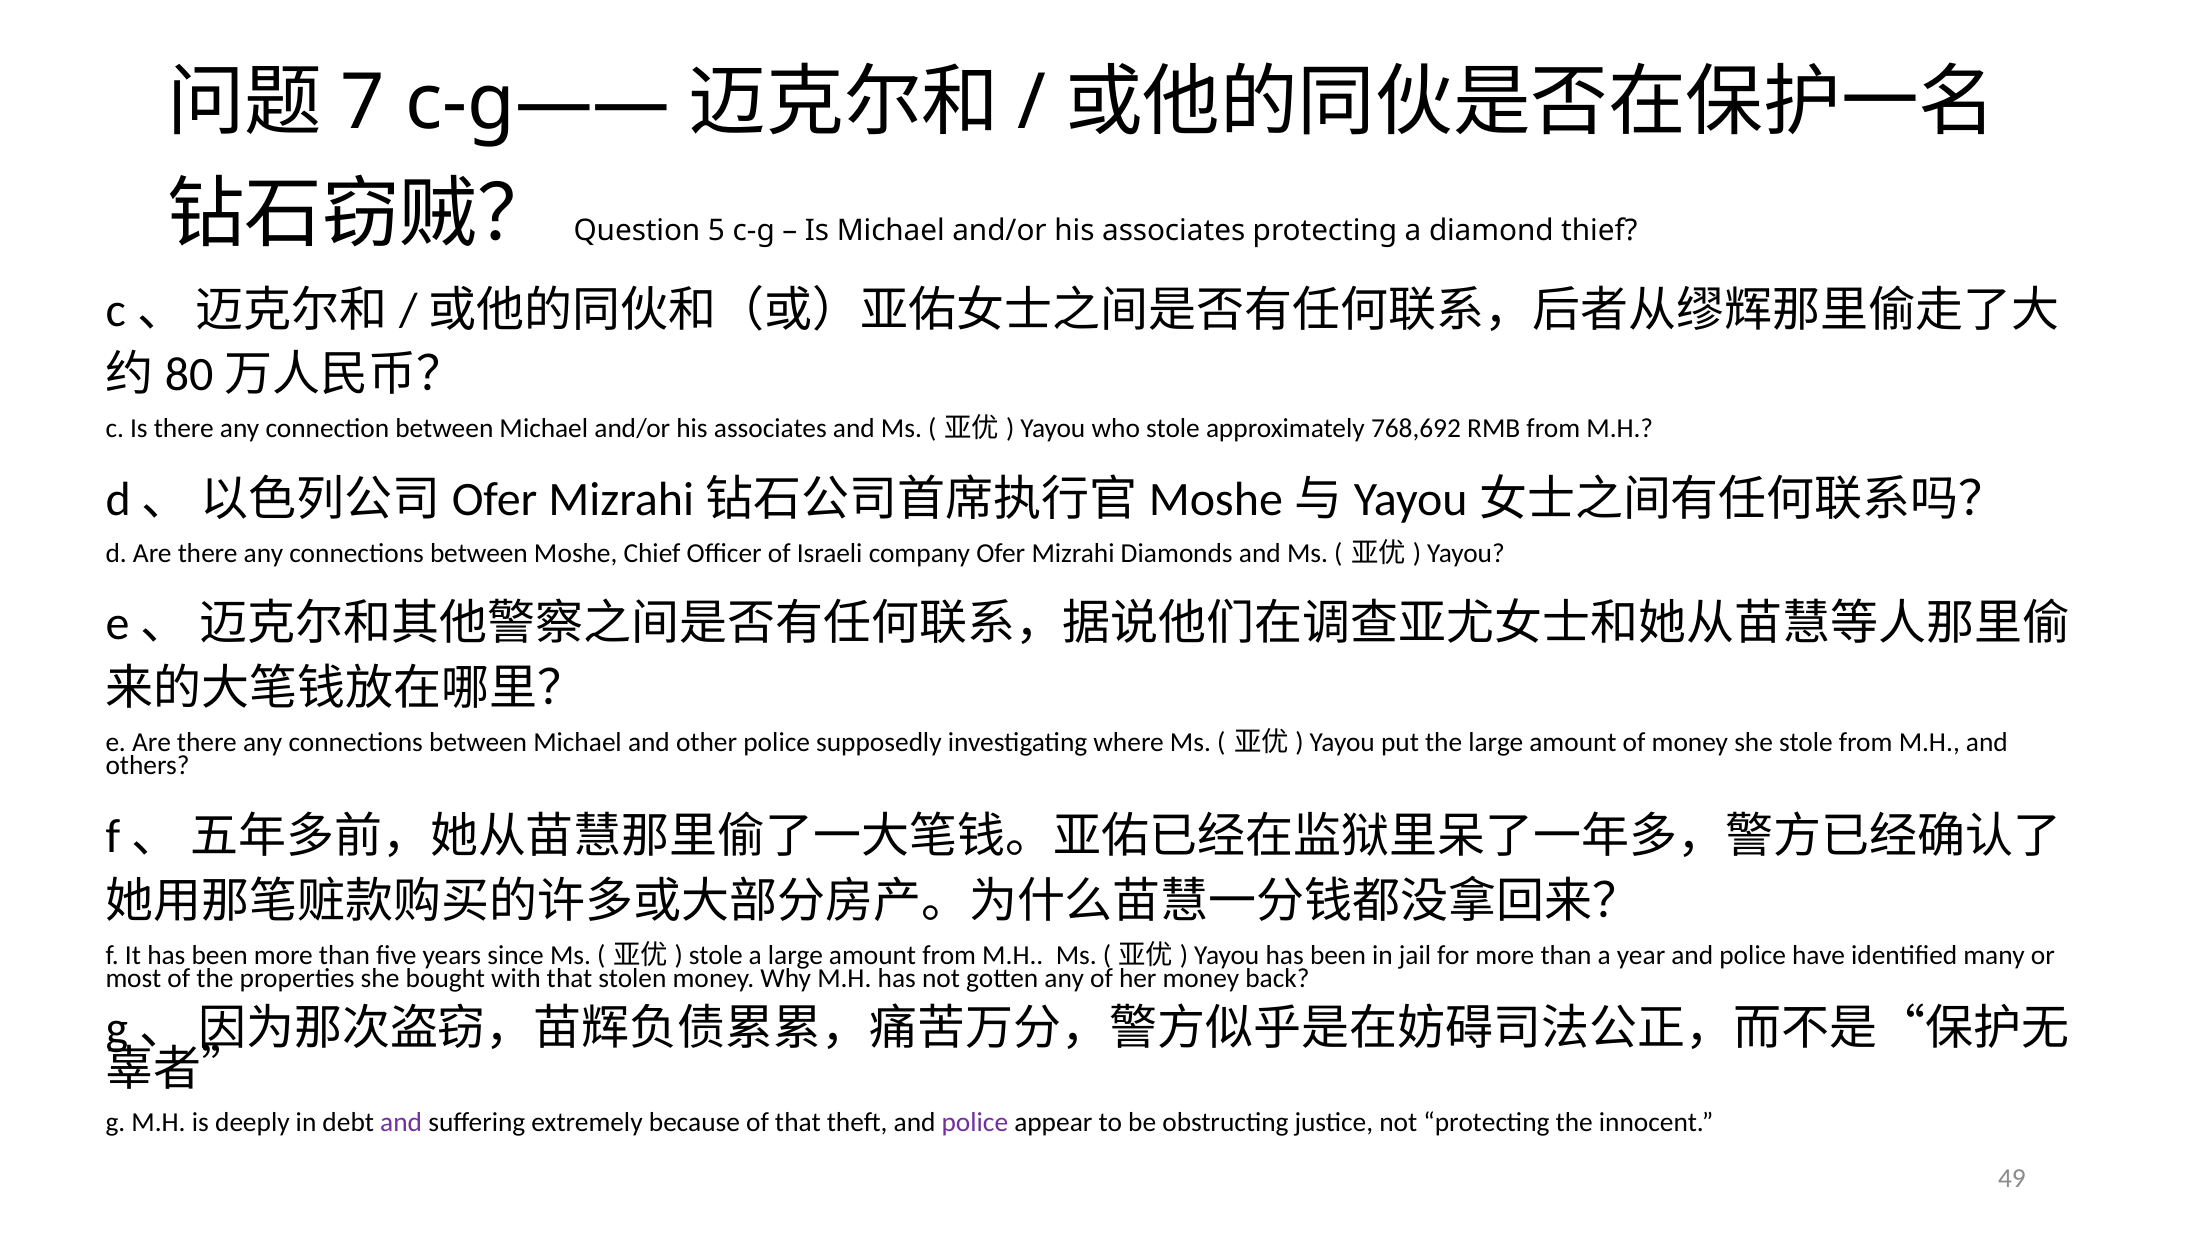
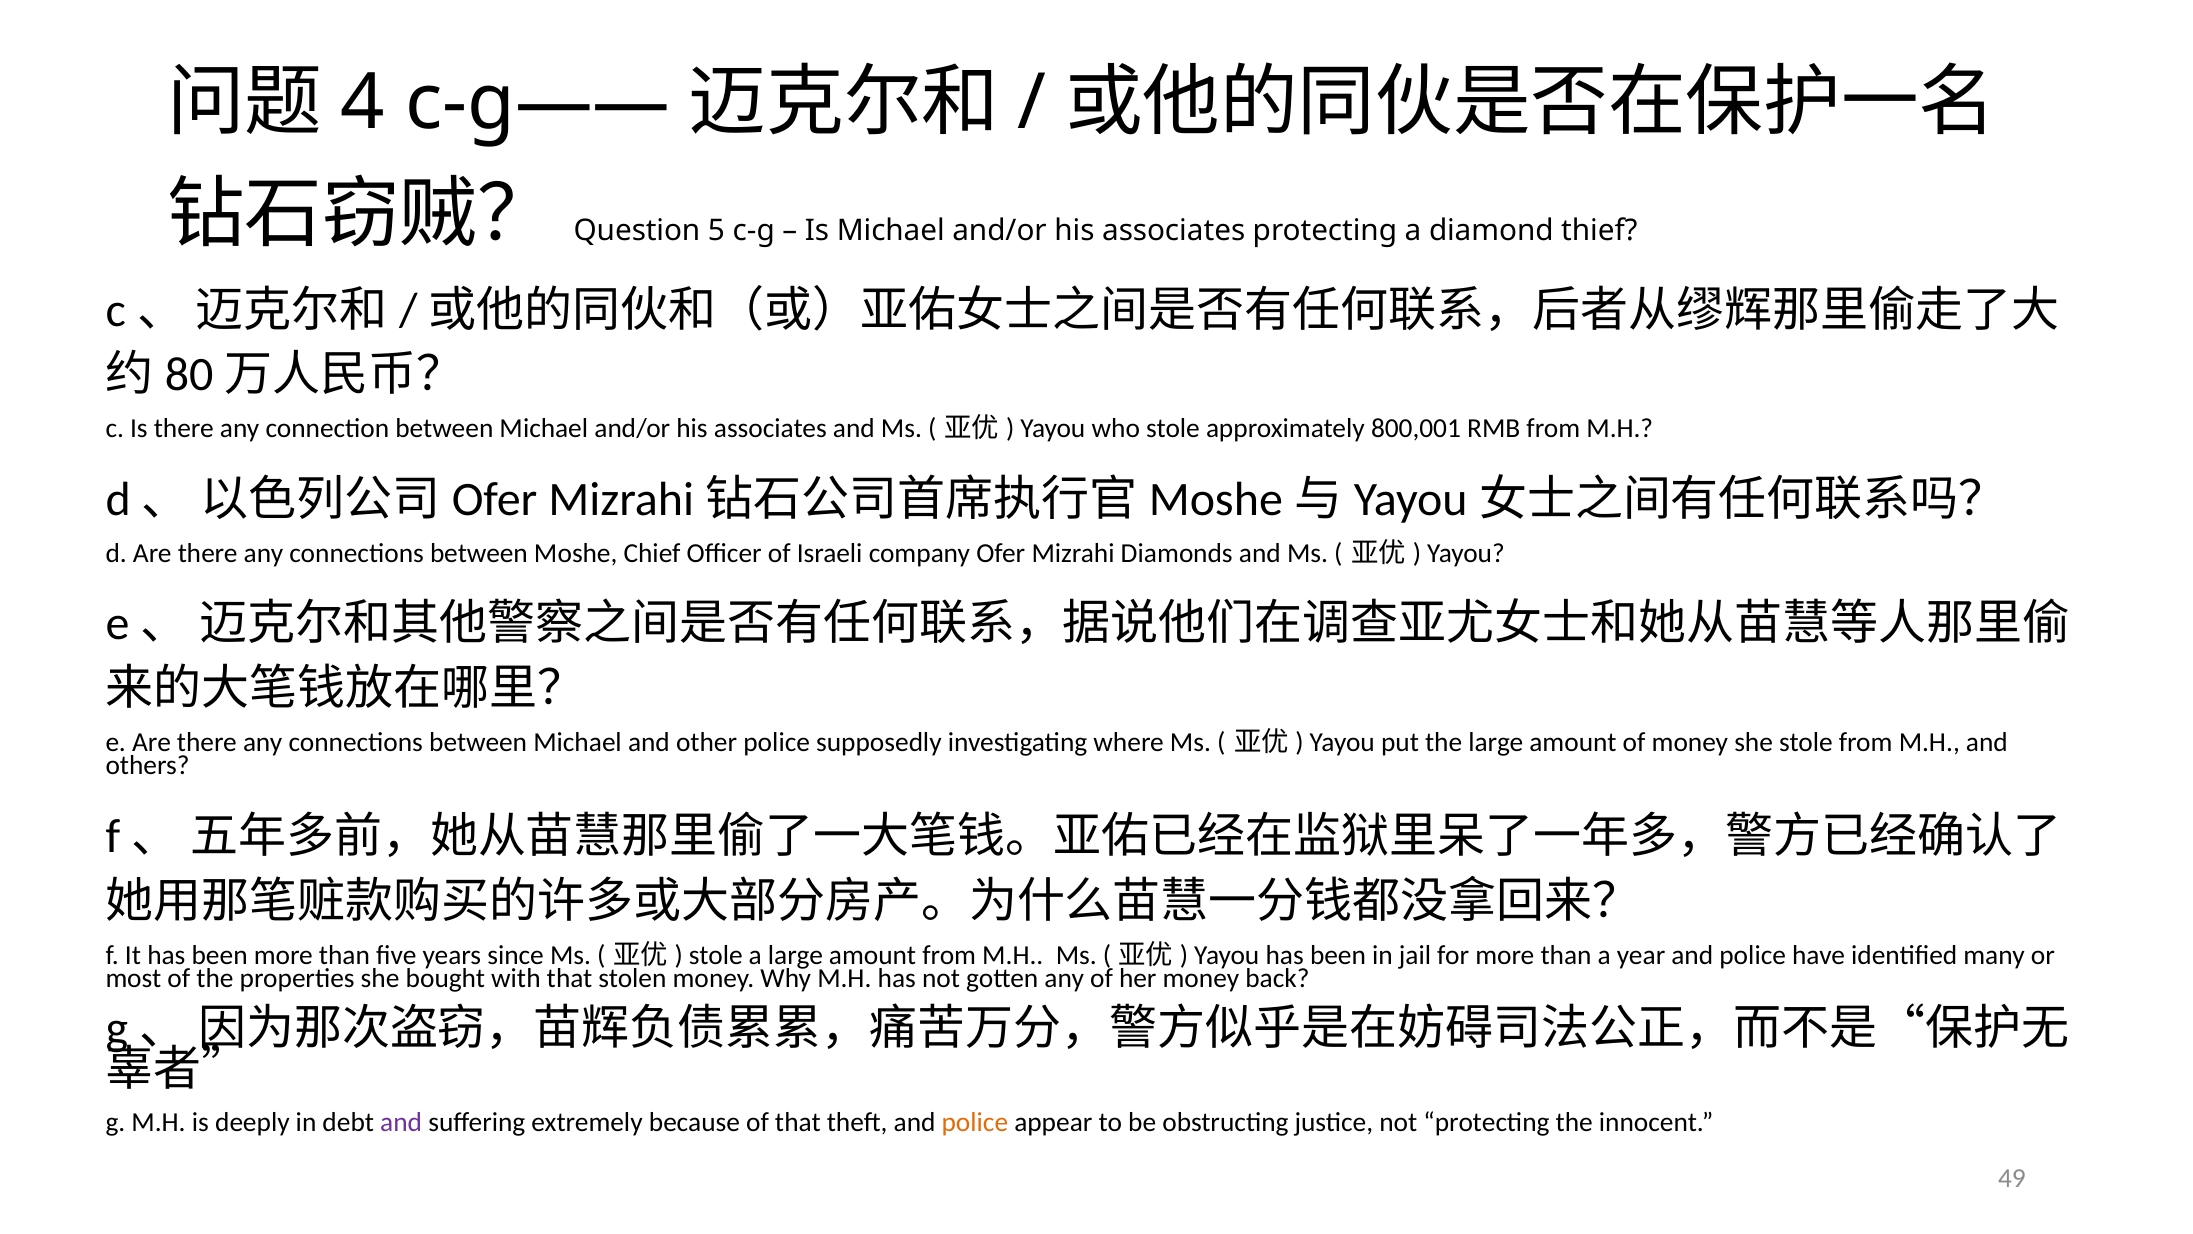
7: 7 -> 4
768,692: 768,692 -> 800,001
police at (975, 1122) colour: purple -> orange
